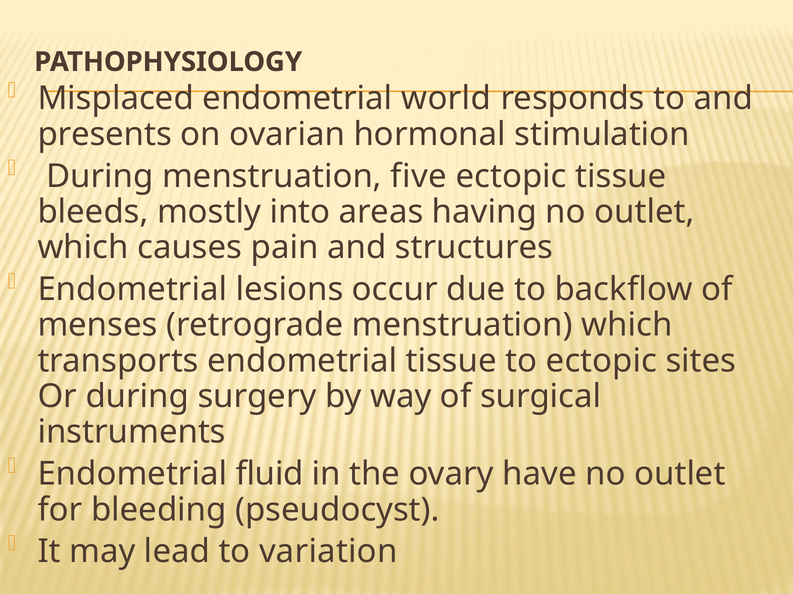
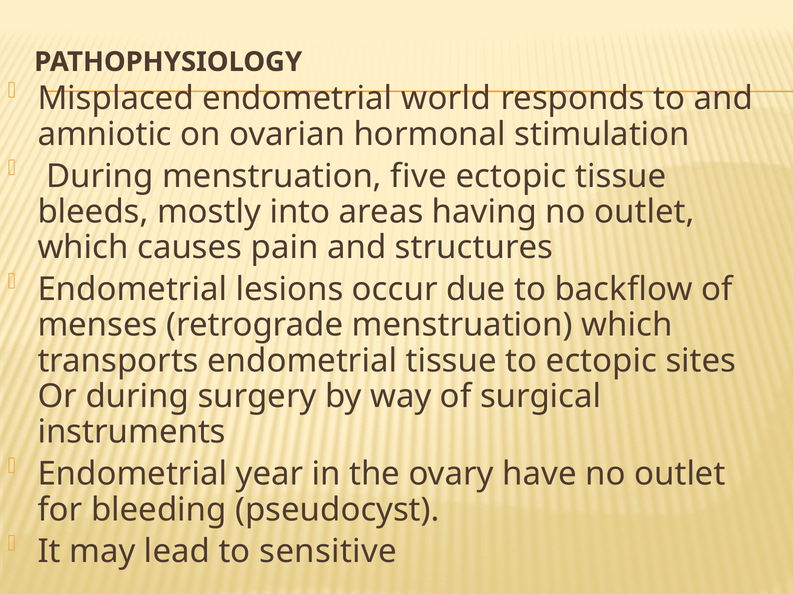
presents: presents -> amniotic
fluid: fluid -> year
variation: variation -> sensitive
